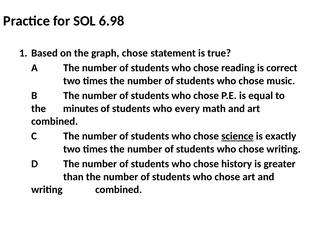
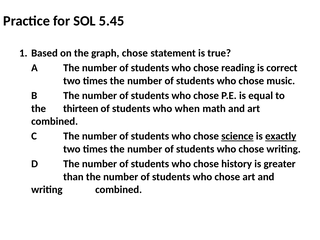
6.98: 6.98 -> 5.45
minutes: minutes -> thirteen
every: every -> when
exactly underline: none -> present
